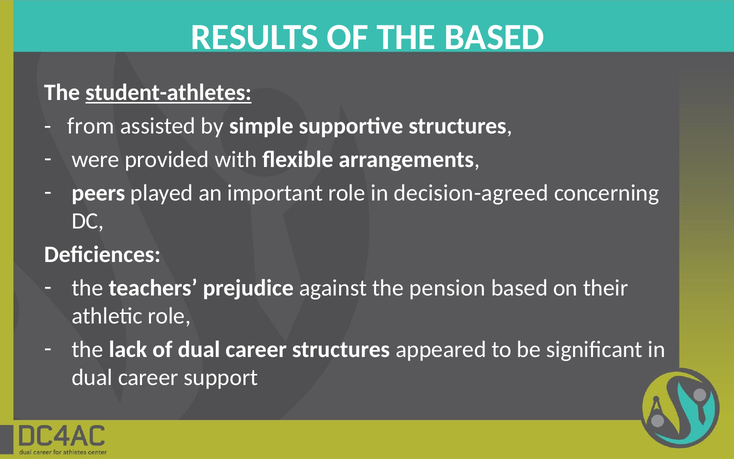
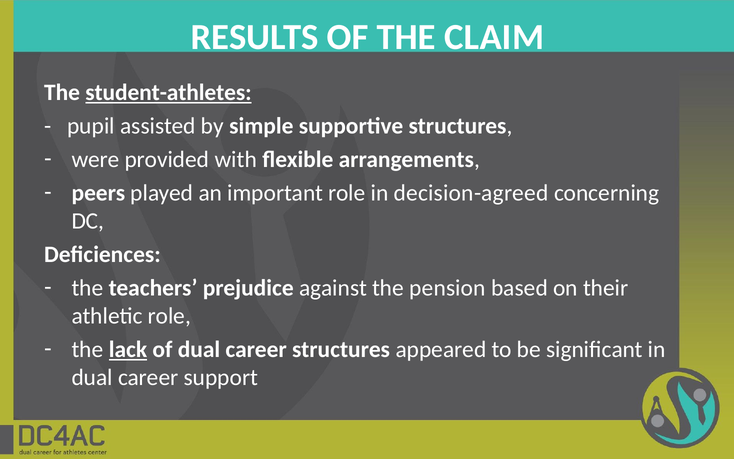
THE BASED: BASED -> CLAIM
from: from -> pupil
lack underline: none -> present
